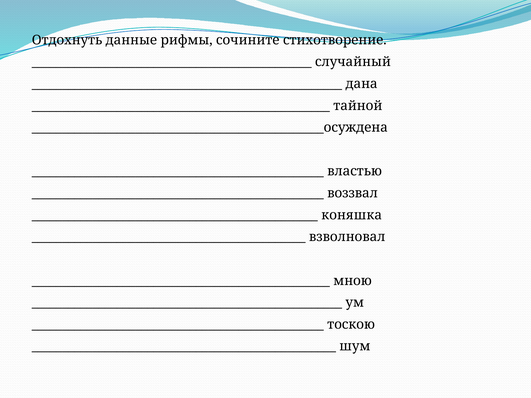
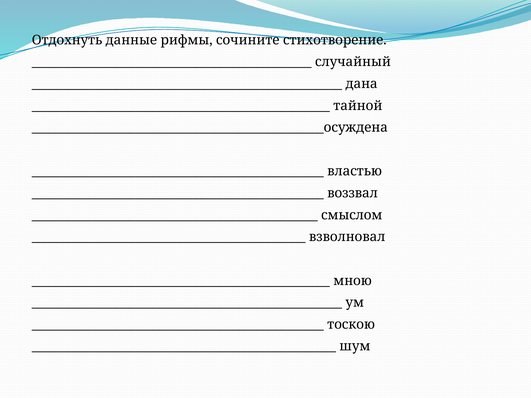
коняшка: коняшка -> смыслом
